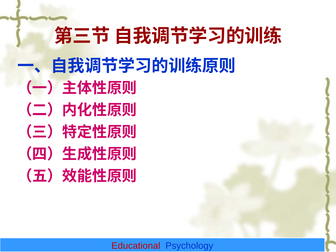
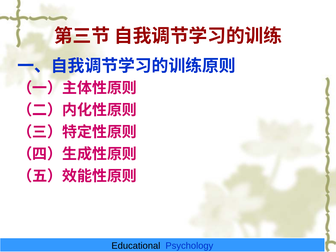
Educational colour: red -> black
